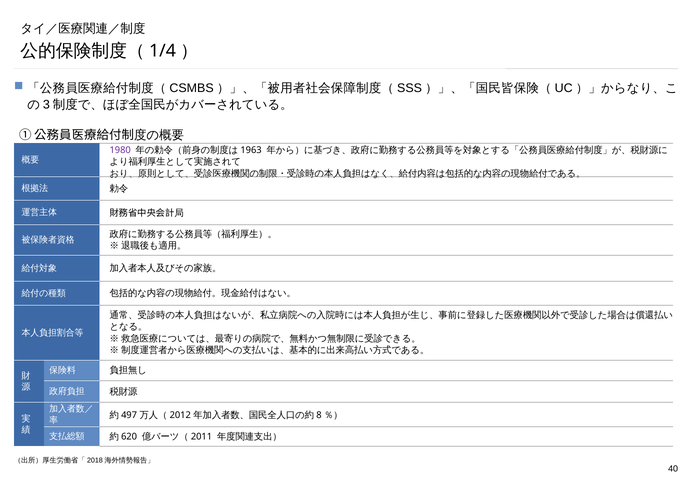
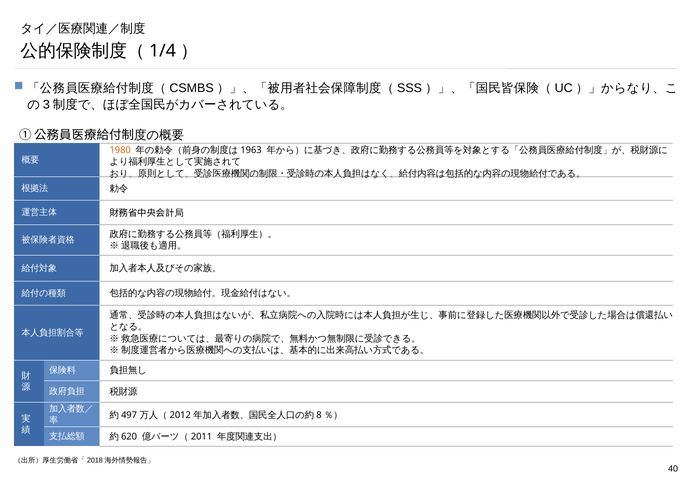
1980 colour: purple -> orange
